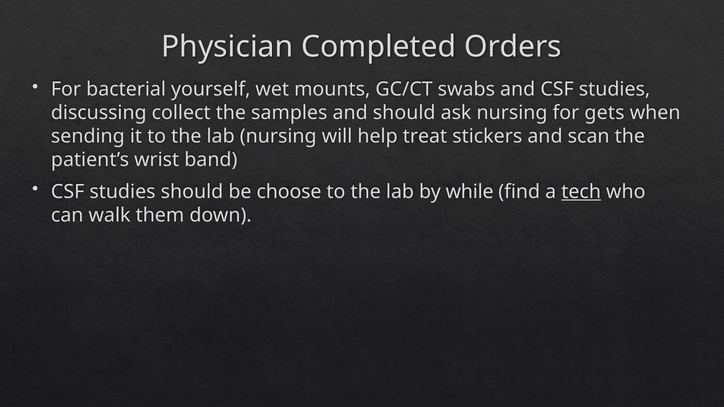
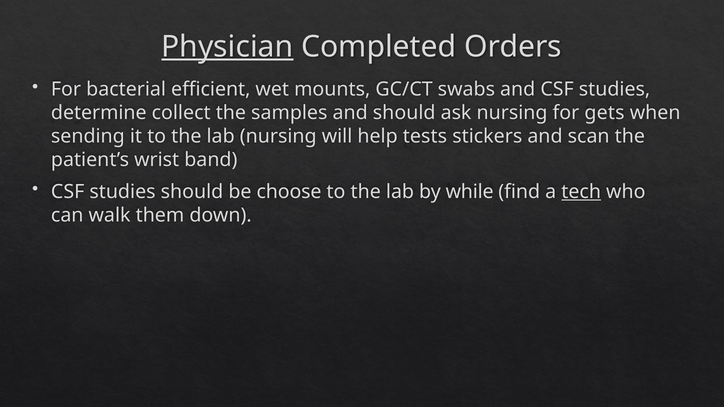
Physician underline: none -> present
yourself: yourself -> efficient
discussing: discussing -> determine
treat: treat -> tests
